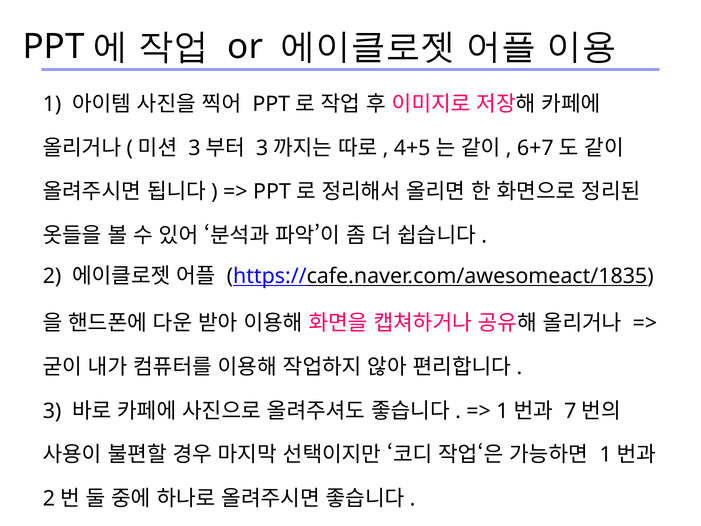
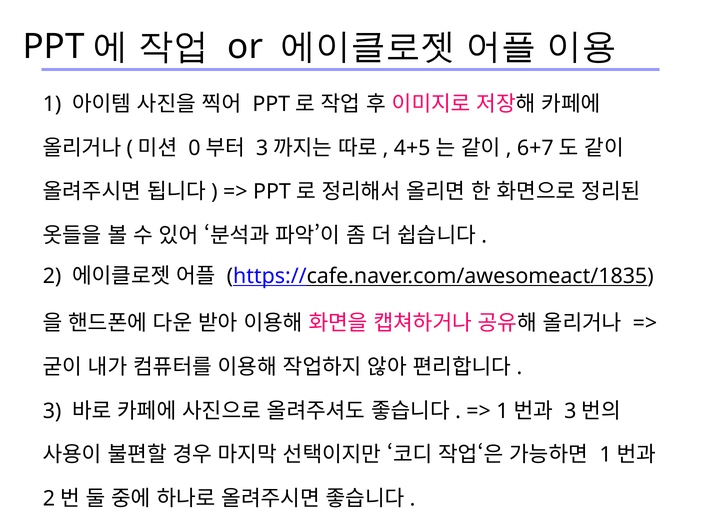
3 at (194, 148): 3 -> 0
7 at (570, 411): 7 -> 3
